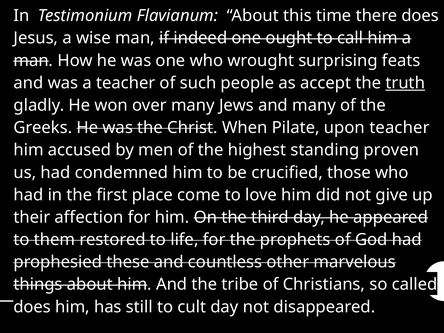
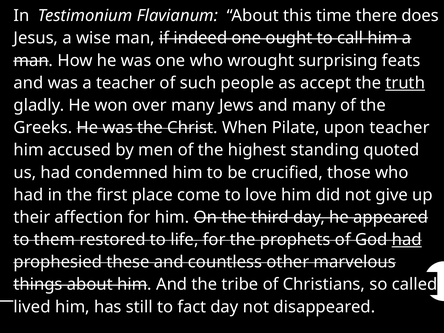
proven: proven -> quoted
had at (407, 240) underline: none -> present
does at (32, 307): does -> lived
cult: cult -> fact
